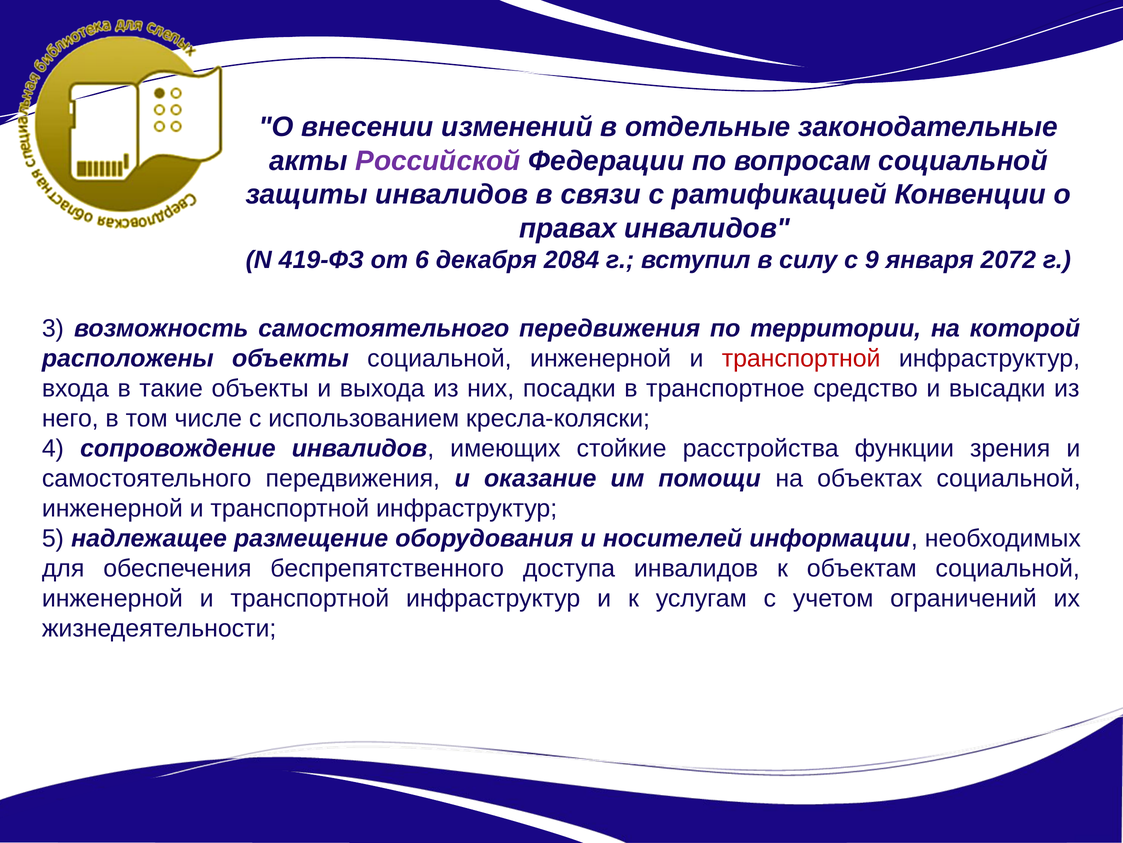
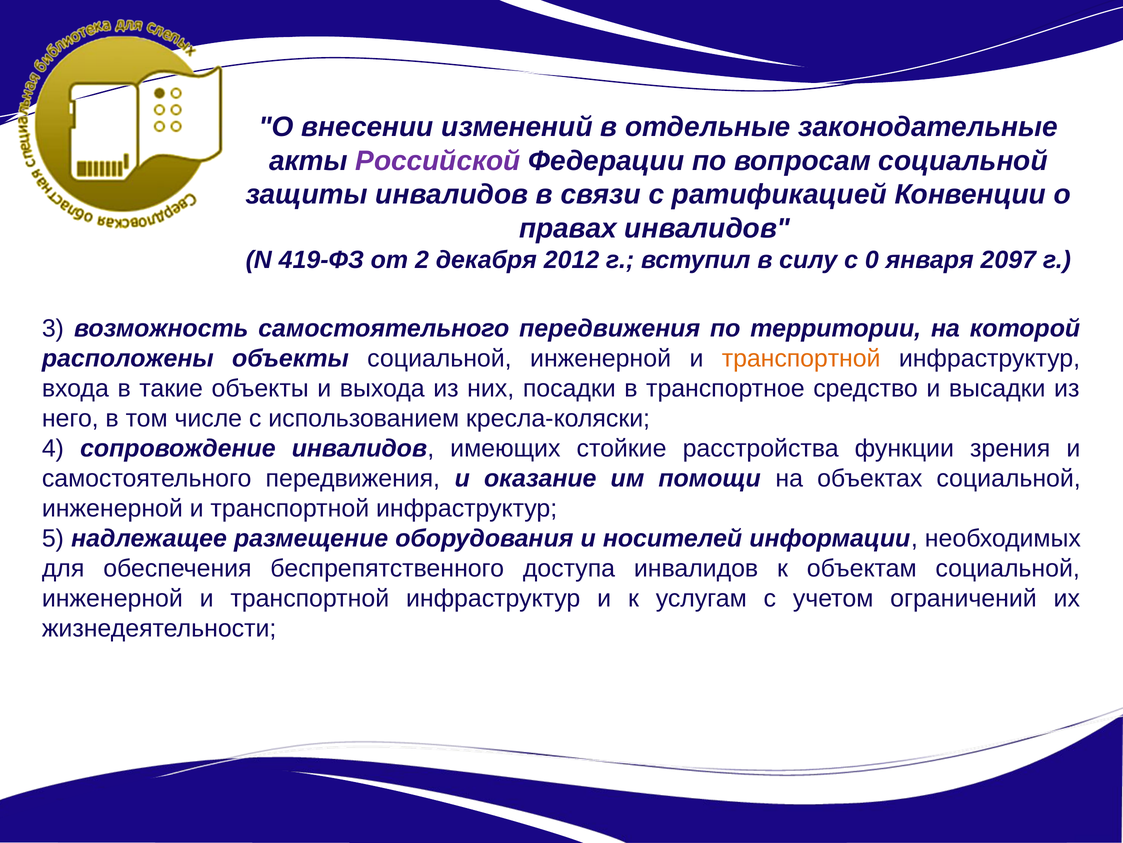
6: 6 -> 2
2084: 2084 -> 2012
9: 9 -> 0
2072: 2072 -> 2097
транспортной at (801, 358) colour: red -> orange
